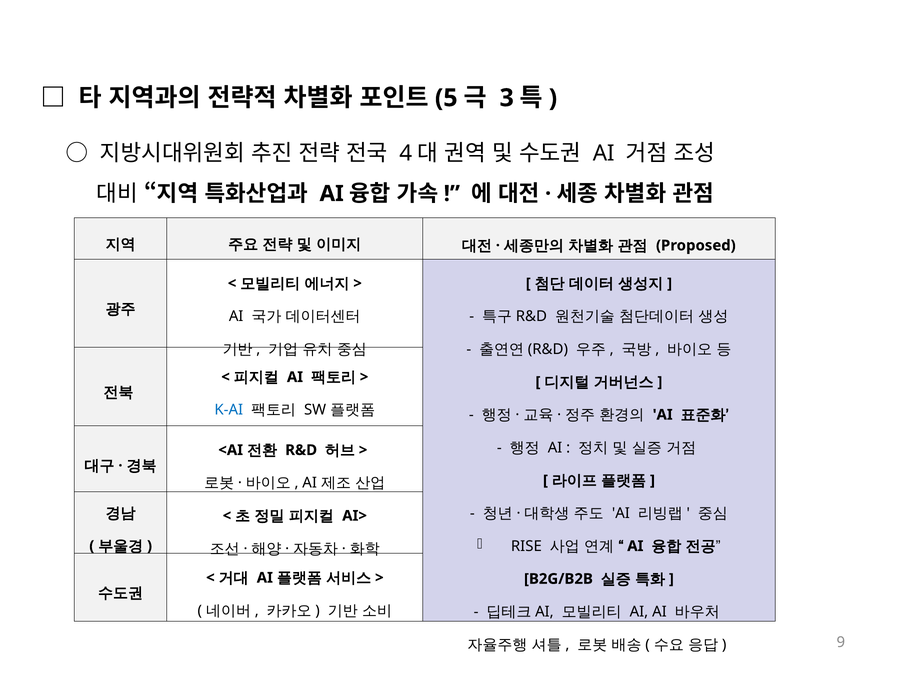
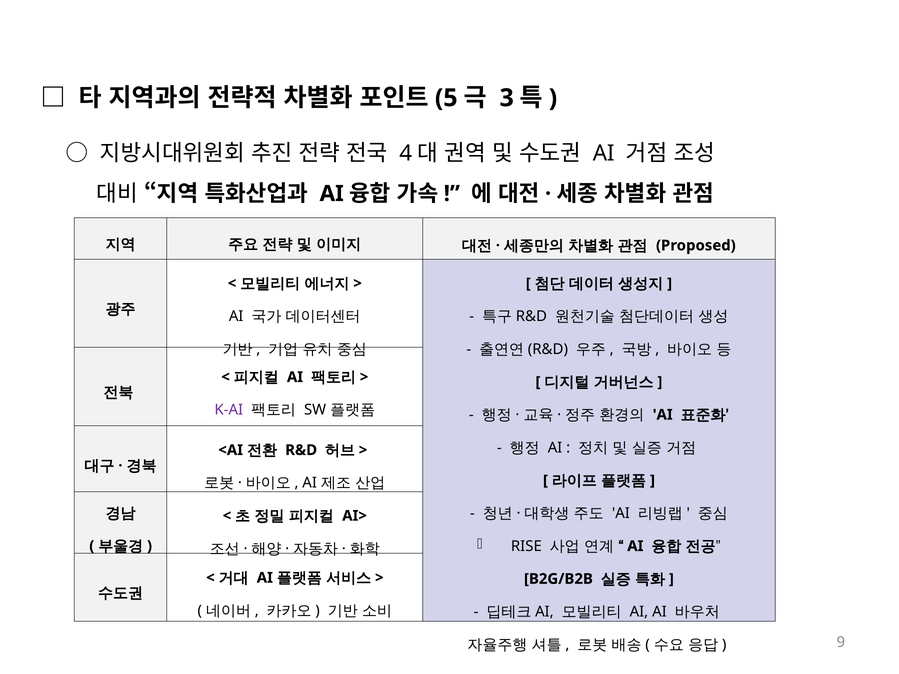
K-AI colour: blue -> purple
